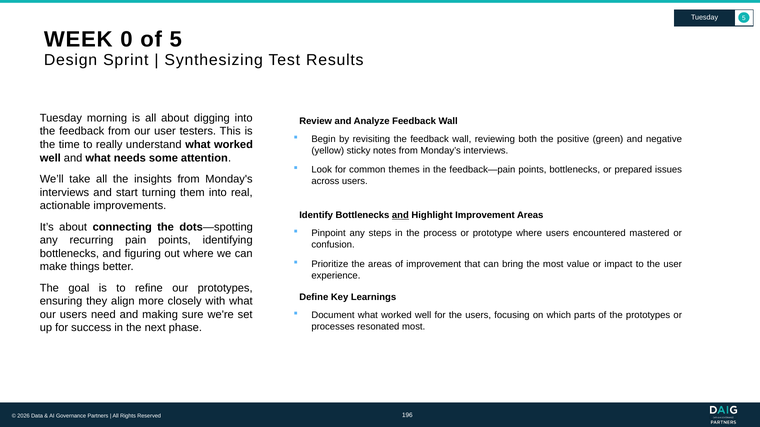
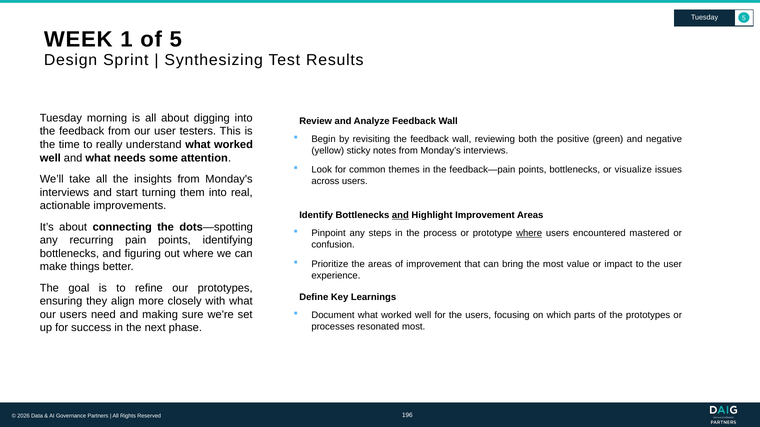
0: 0 -> 1
prepared: prepared -> visualize
where at (529, 234) underline: none -> present
